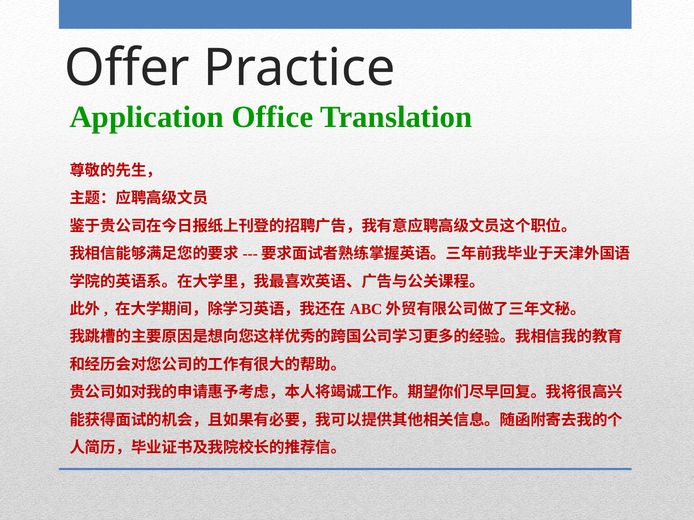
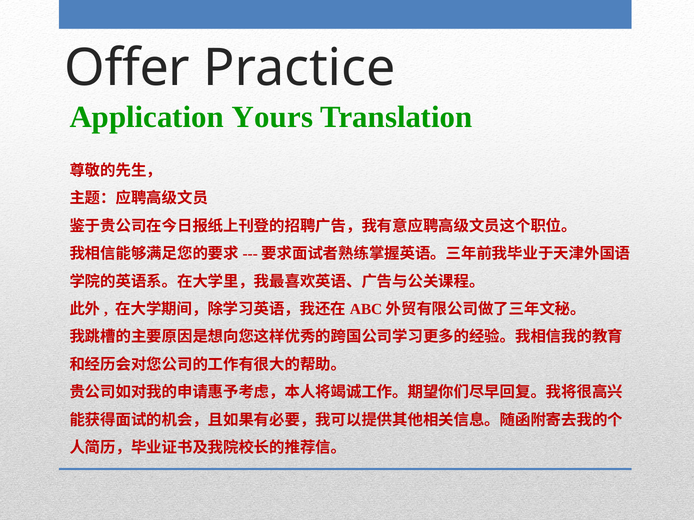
Office: Office -> Yours
